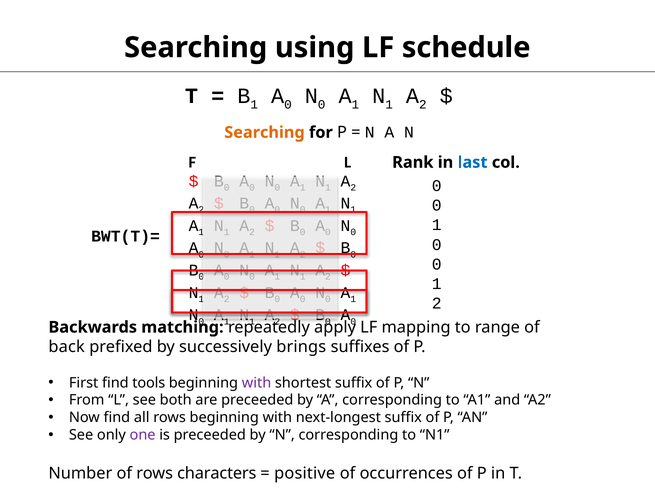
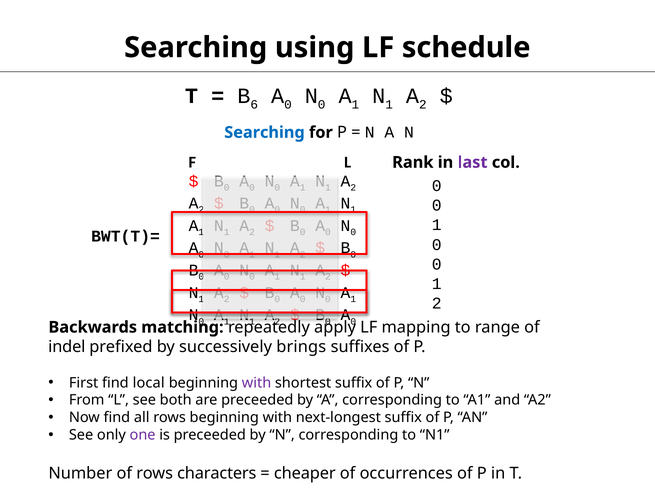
1 at (254, 104): 1 -> 6
Searching at (264, 133) colour: orange -> blue
last colour: blue -> purple
back: back -> indel
tools: tools -> local
positive: positive -> cheaper
